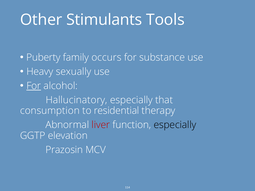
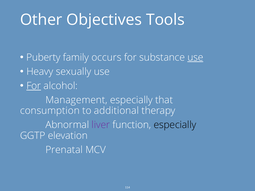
Stimulants: Stimulants -> Objectives
use at (195, 57) underline: none -> present
Hallucinatory: Hallucinatory -> Management
residential: residential -> additional
liver colour: red -> purple
Prazosin: Prazosin -> Prenatal
